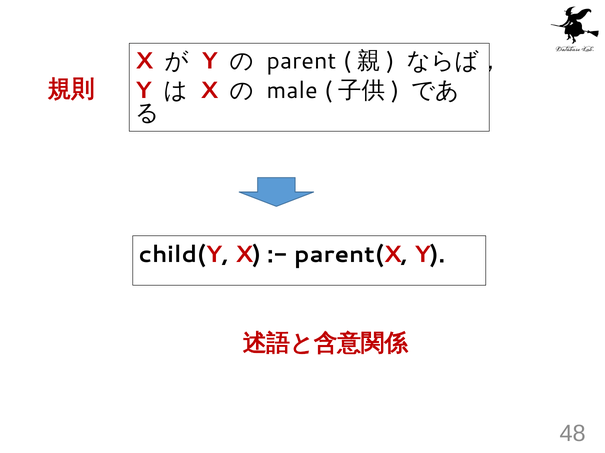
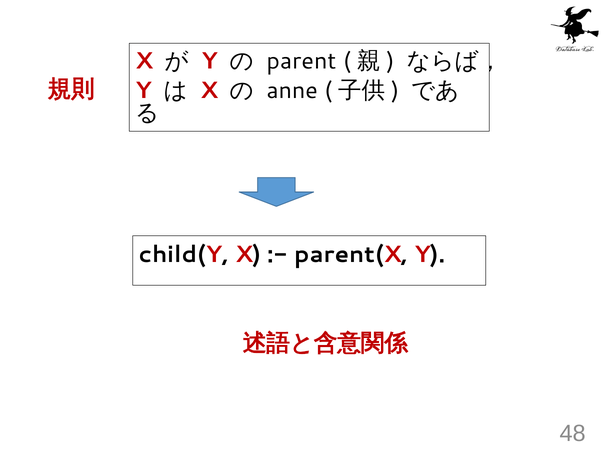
male: male -> anne
